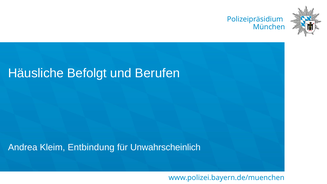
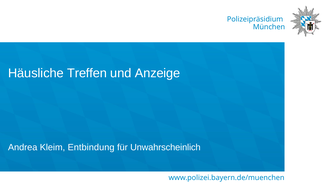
Befolgt: Befolgt -> Treffen
Berufen: Berufen -> Anzeige
